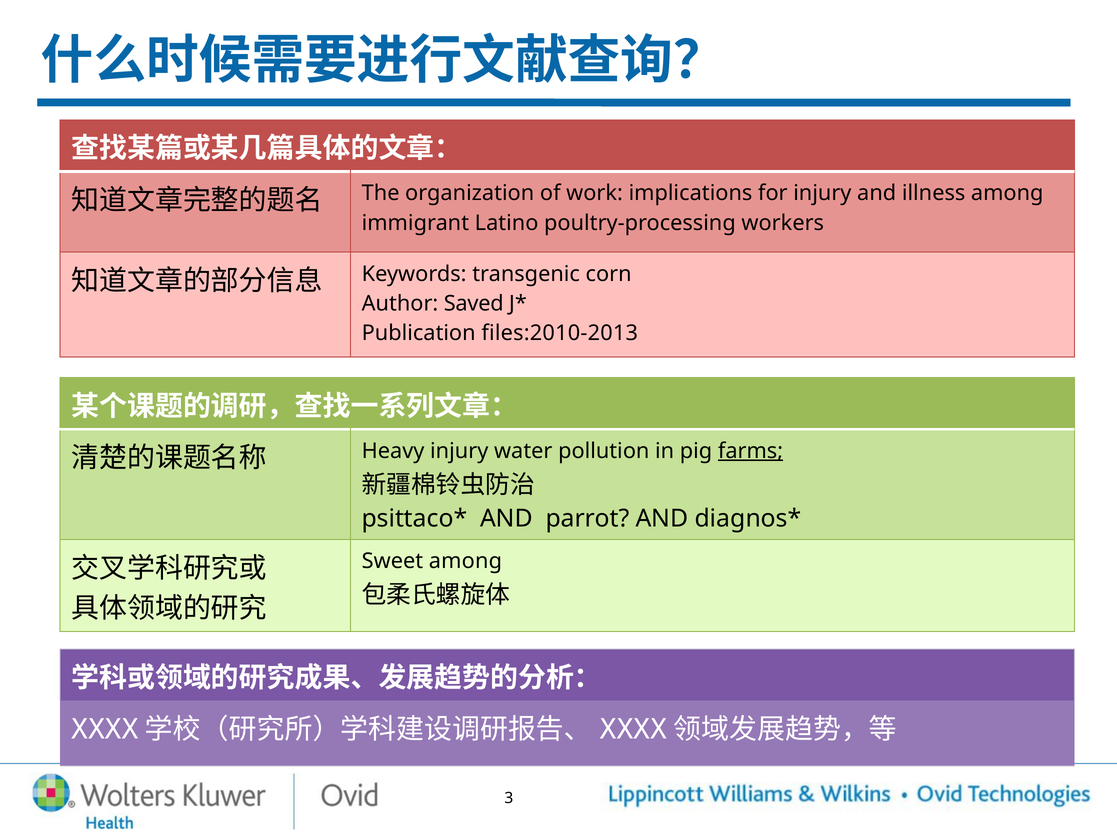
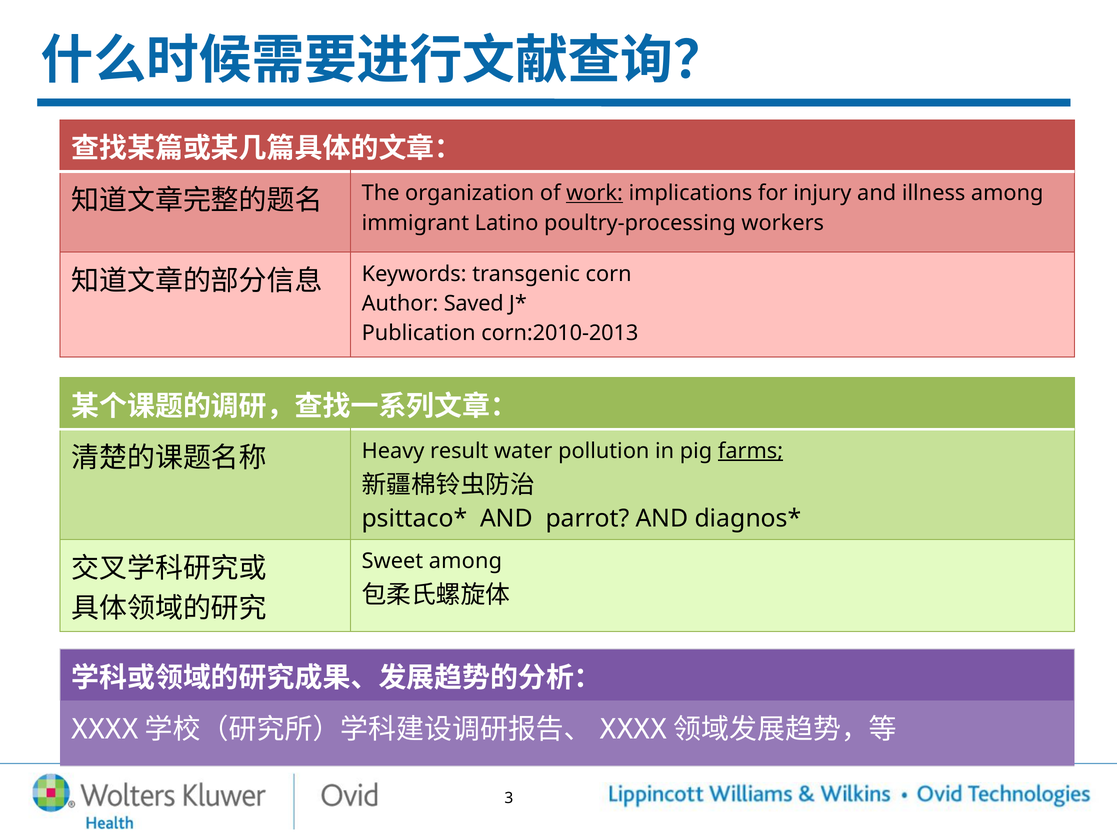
work underline: none -> present
files:2010-2013: files:2010-2013 -> corn:2010-2013
Heavy injury: injury -> result
